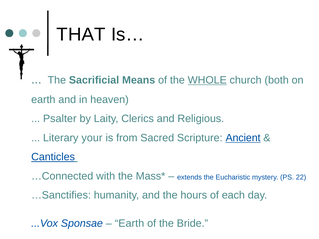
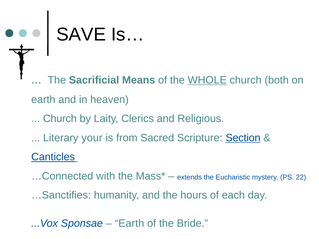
THAT: THAT -> SAVE
Psalter at (60, 119): Psalter -> Church
Ancient: Ancient -> Section
